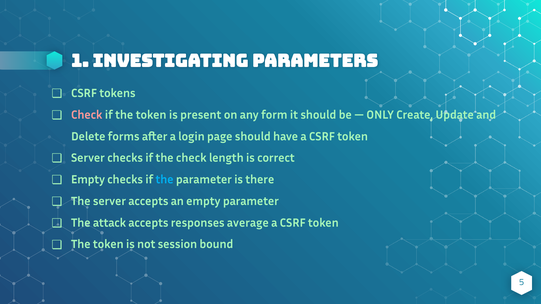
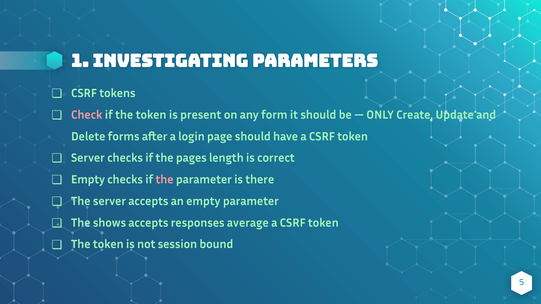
the check: check -> pages
the at (165, 180) colour: light blue -> pink
attack: attack -> shows
